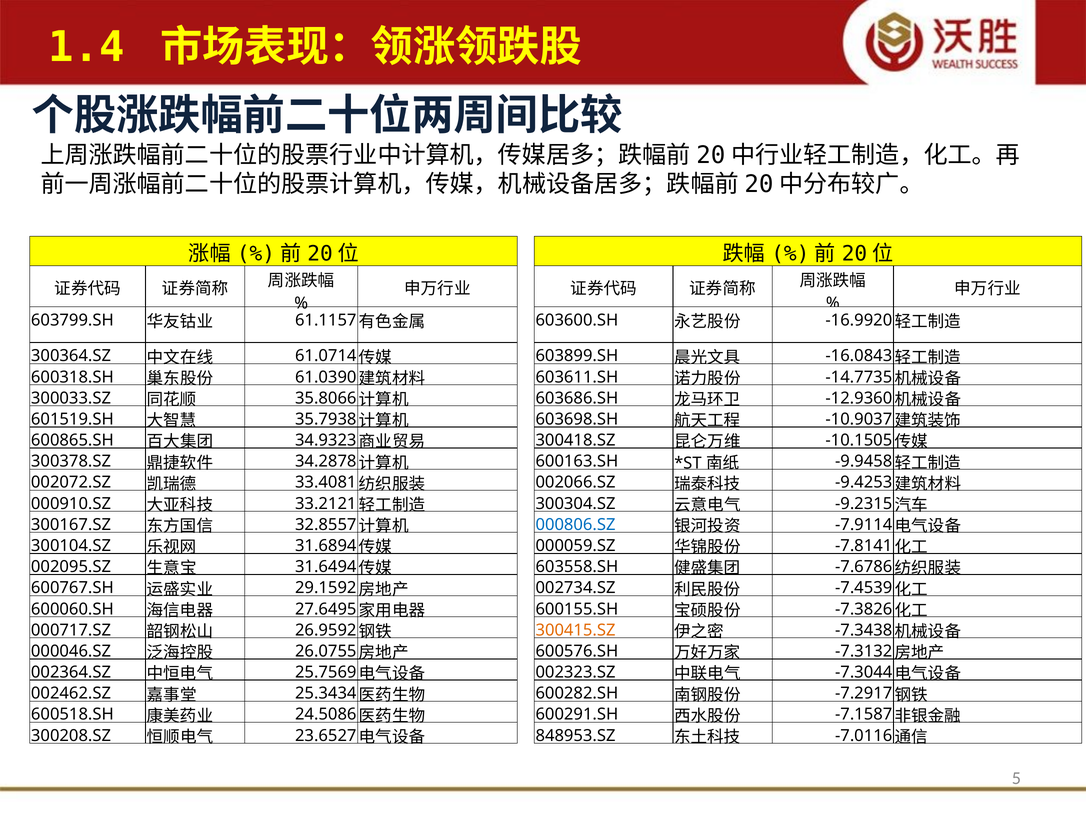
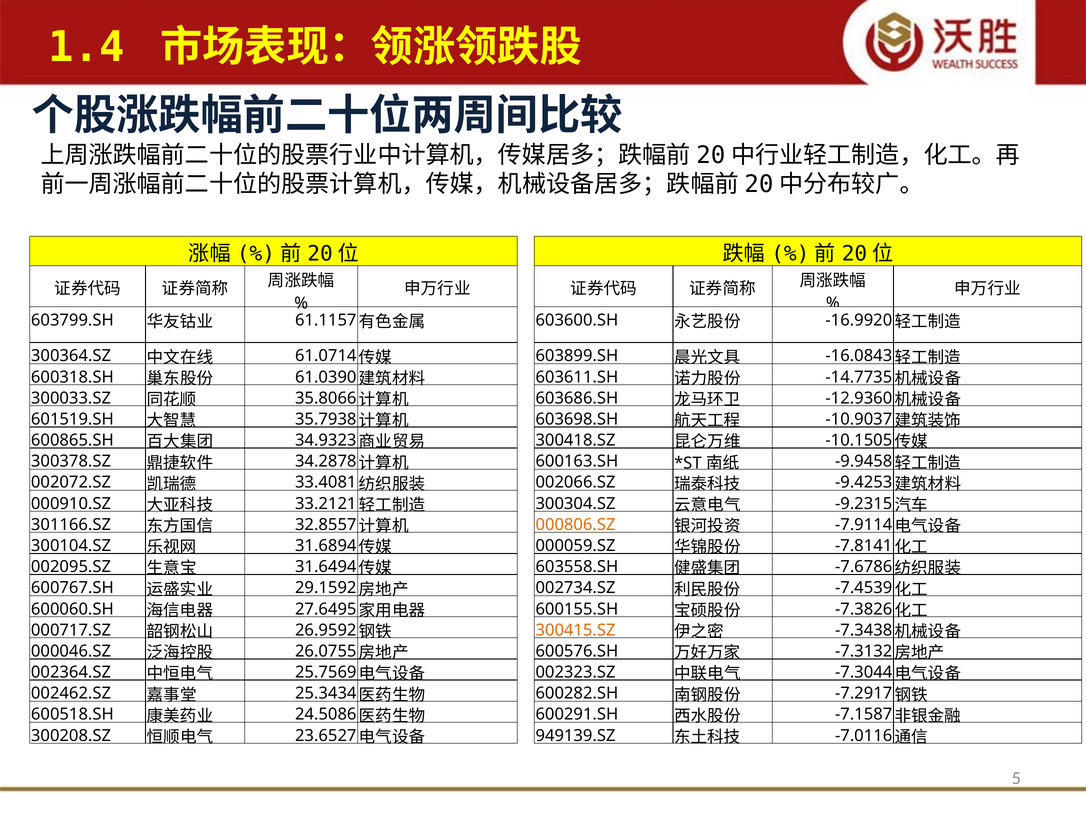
300167.SZ: 300167.SZ -> 301166.SZ
000806.SZ colour: blue -> orange
848953.SZ: 848953.SZ -> 949139.SZ
